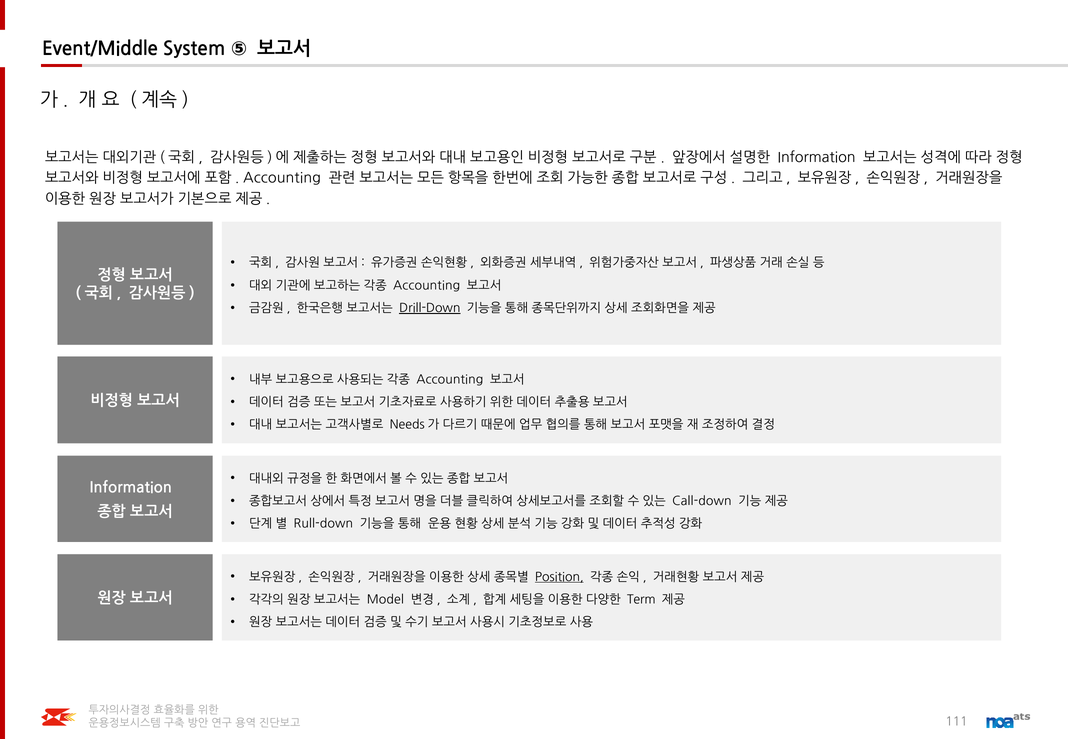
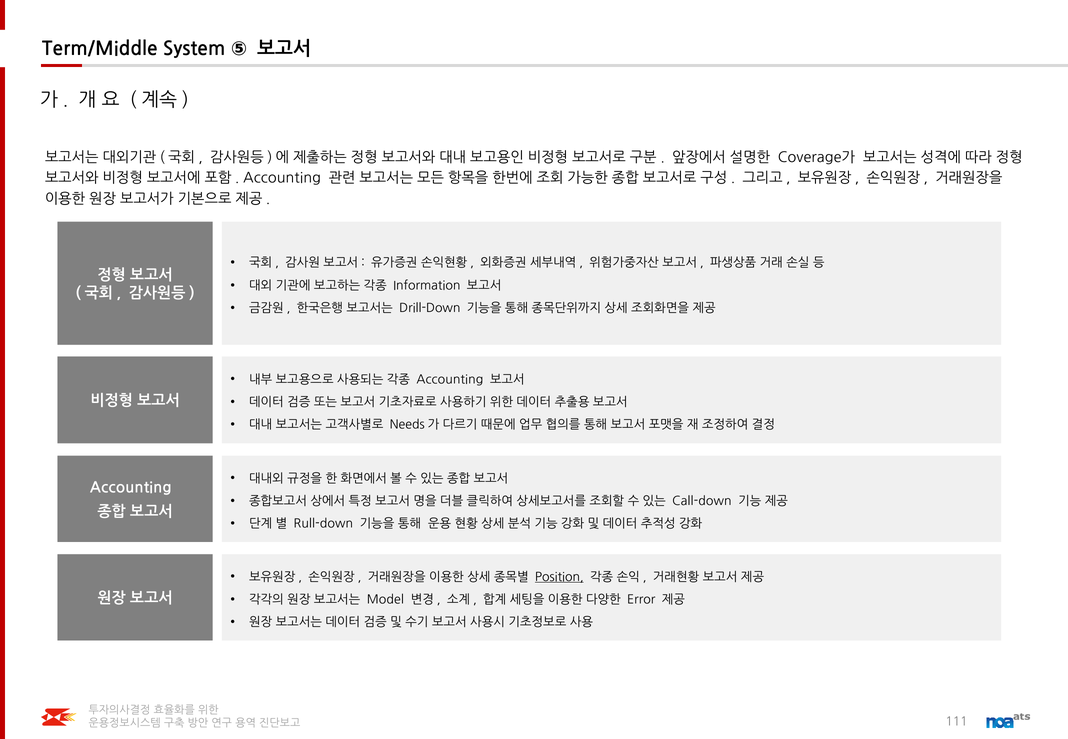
Event/Middle: Event/Middle -> Term/Middle
Information at (817, 158): Information -> Coverage가
Accounting at (427, 286): Accounting -> Information
Drill-Down underline: present -> none
Information at (131, 488): Information -> Accounting
Term: Term -> Error
